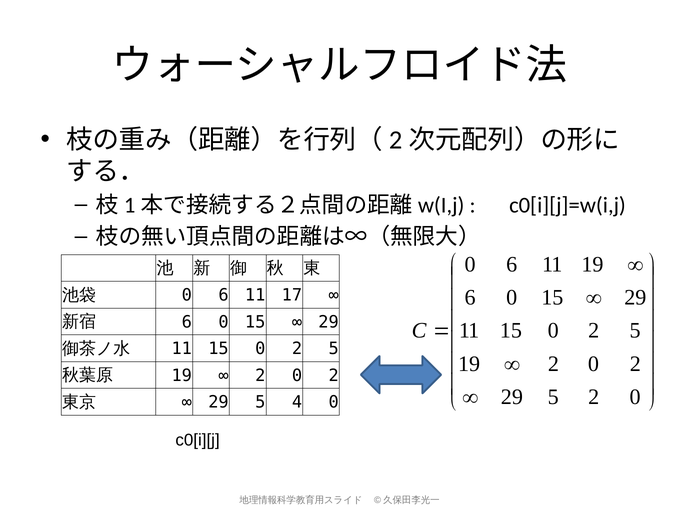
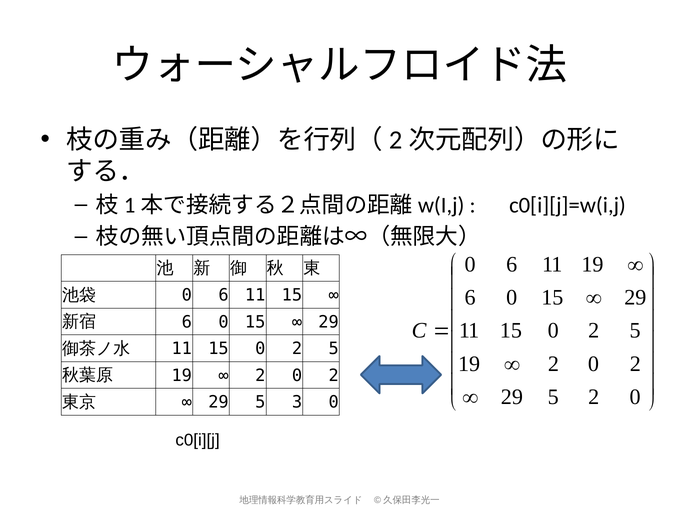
6 11 17: 17 -> 15
4: 4 -> 3
